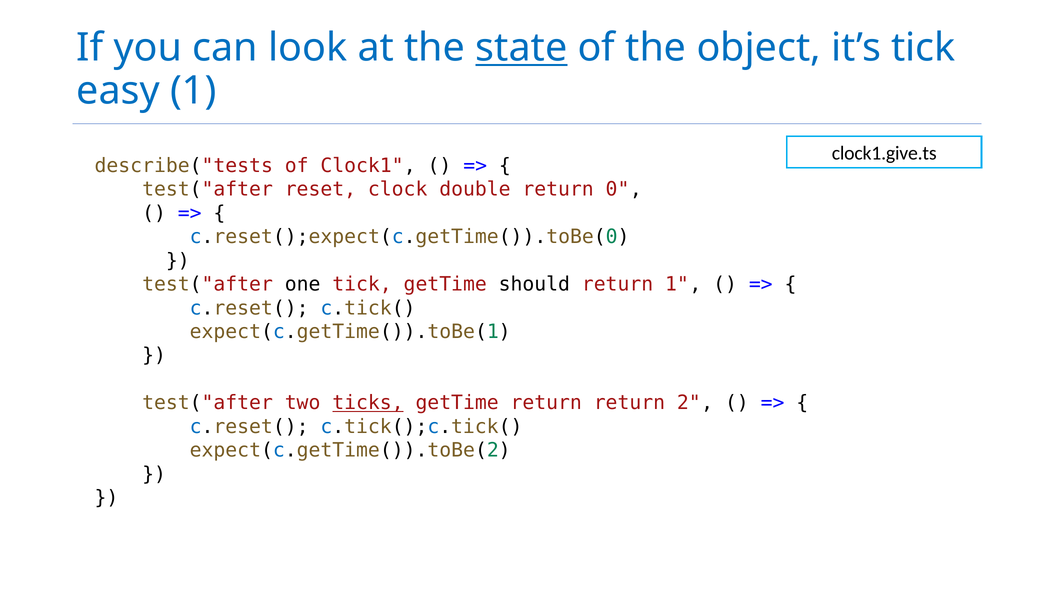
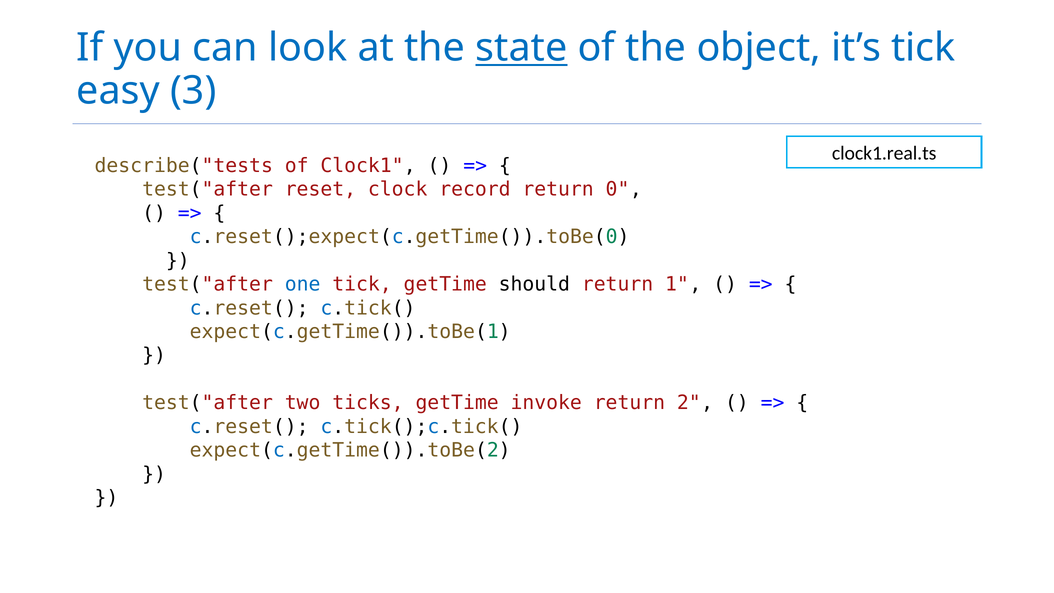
easy 1: 1 -> 3
clock1.give.ts: clock1.give.ts -> clock1.real.ts
double: double -> record
one colour: black -> blue
ticks underline: present -> none
getTime return: return -> invoke
